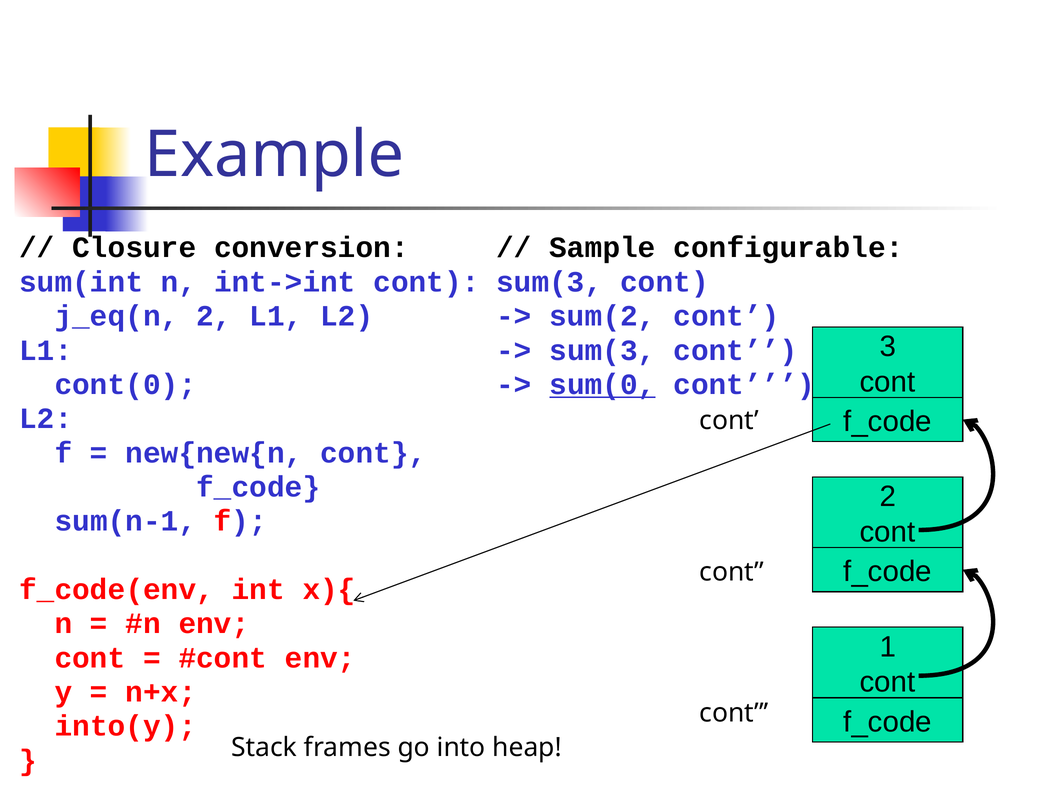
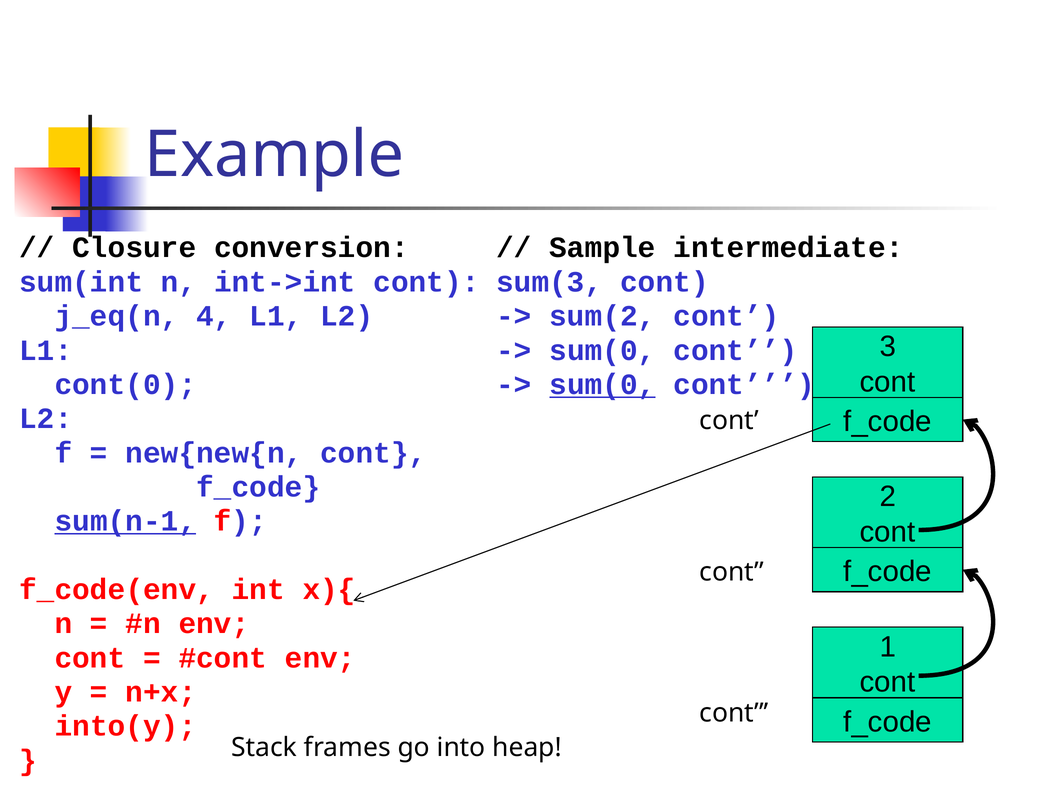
configurable: configurable -> intermediate
j_eq(n 2: 2 -> 4
sum(3 at (602, 350): sum(3 -> sum(0
sum(n-1 underline: none -> present
